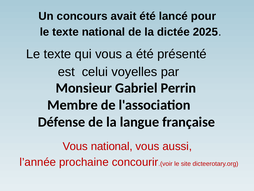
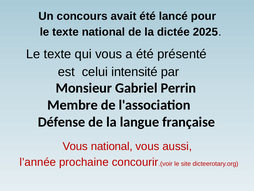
voyelles: voyelles -> intensité
